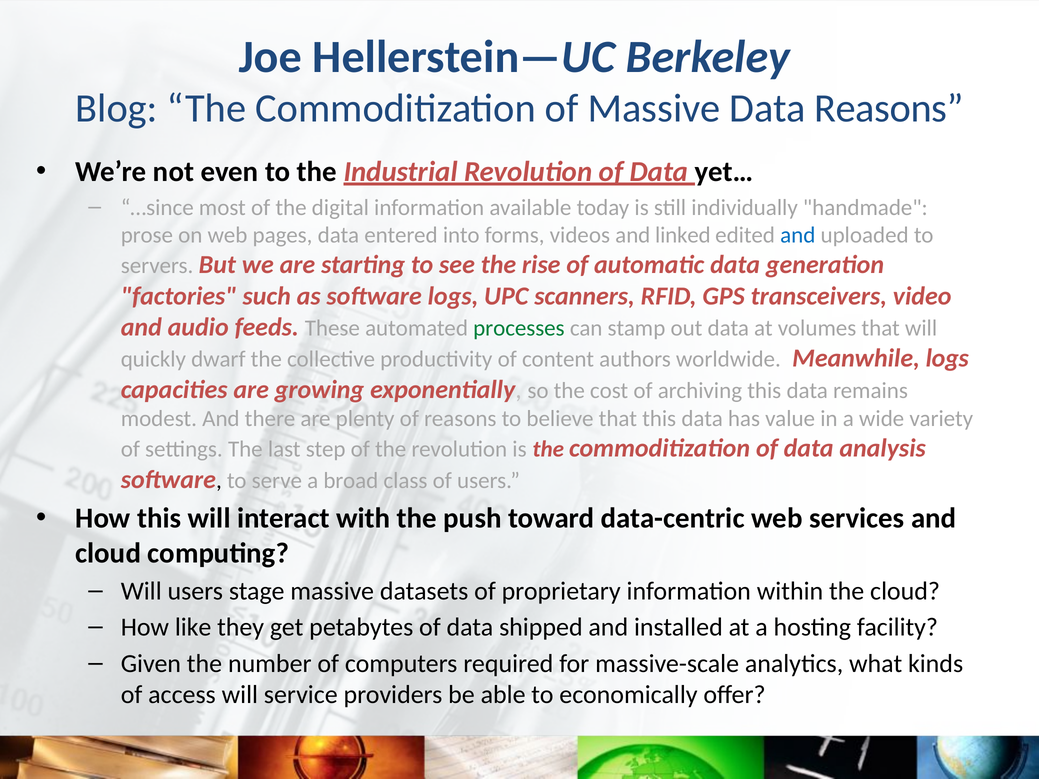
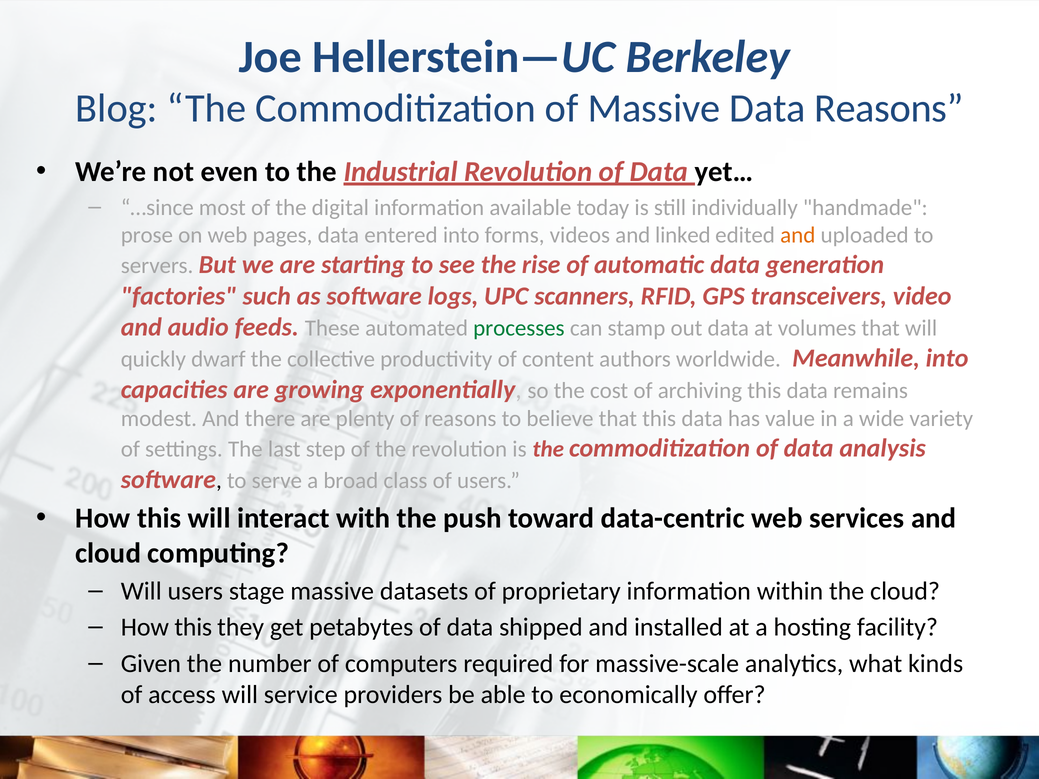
and at (798, 235) colour: blue -> orange
Meanwhile logs: logs -> into
like at (193, 628): like -> this
